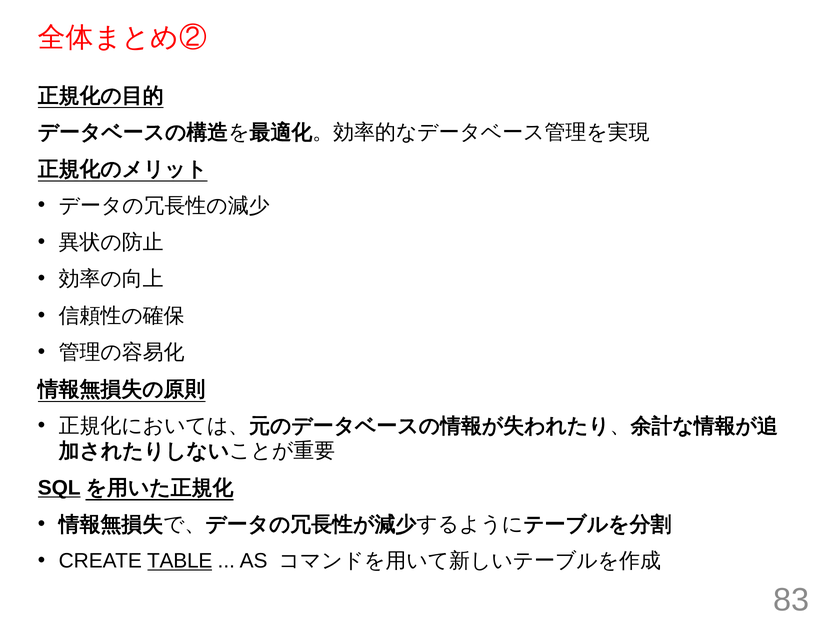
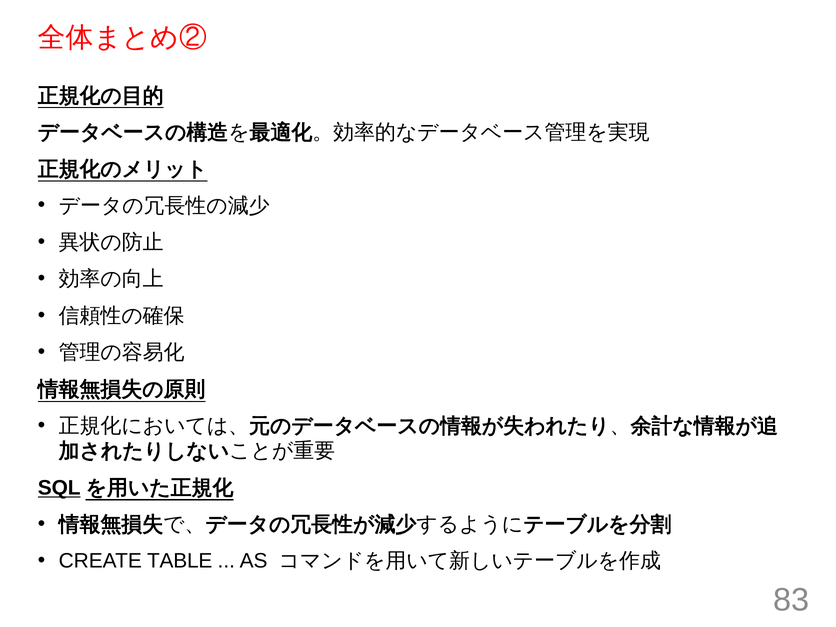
TABLE underline: present -> none
